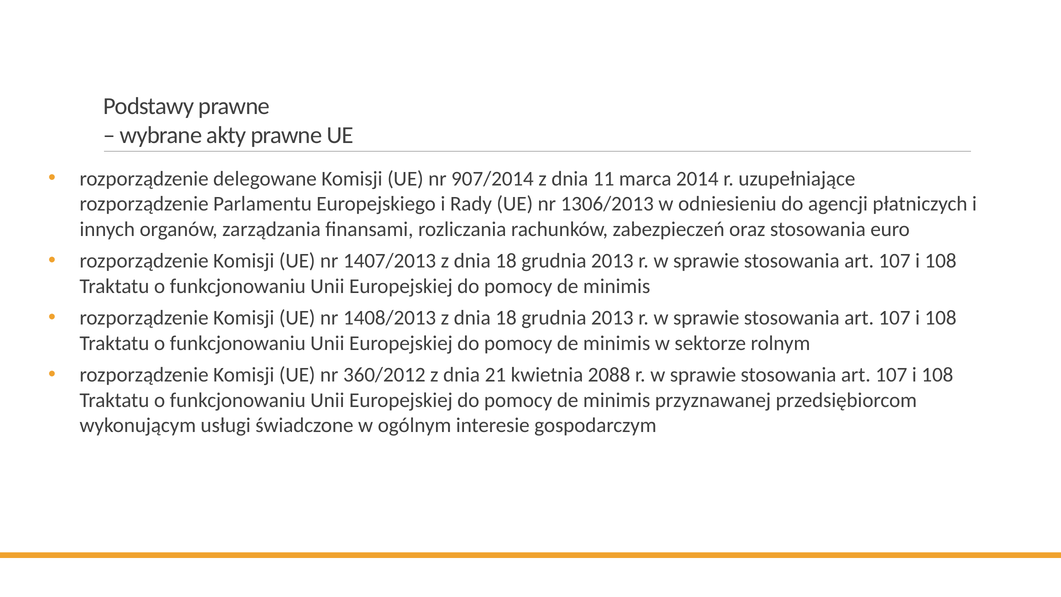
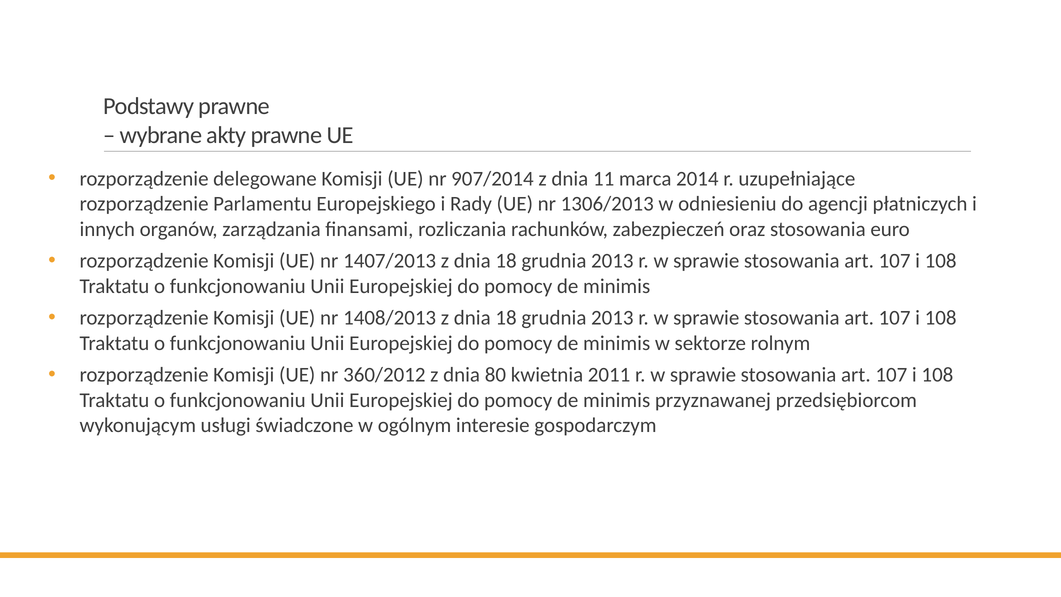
21: 21 -> 80
2088: 2088 -> 2011
